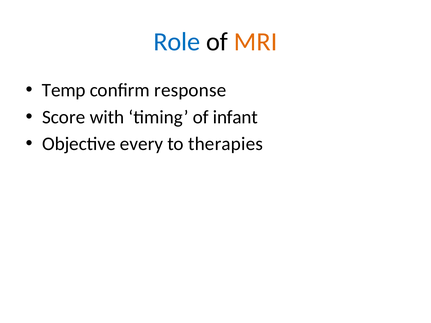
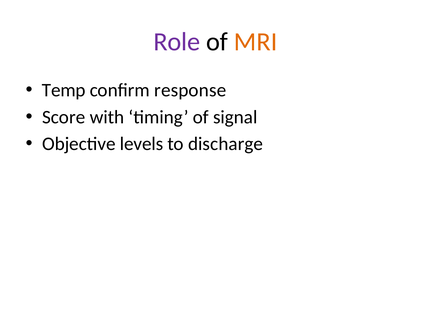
Role colour: blue -> purple
infant: infant -> signal
every: every -> levels
therapies: therapies -> discharge
